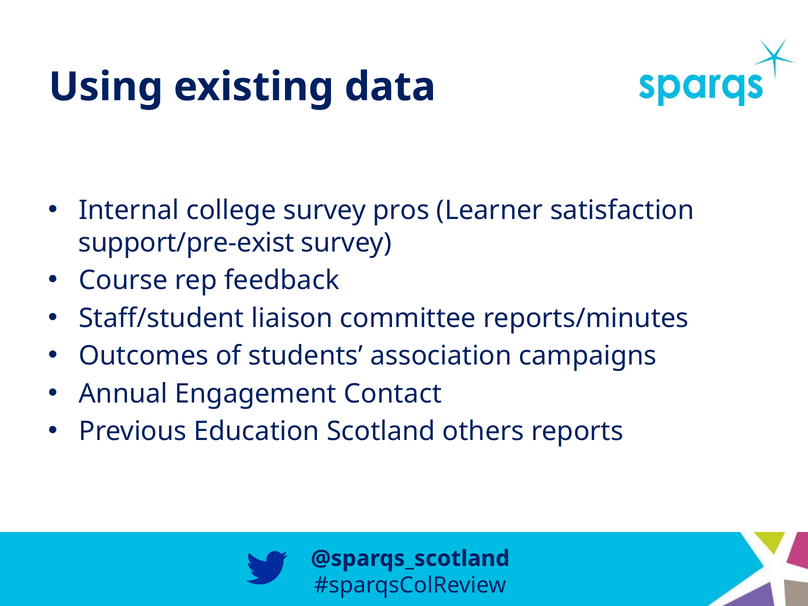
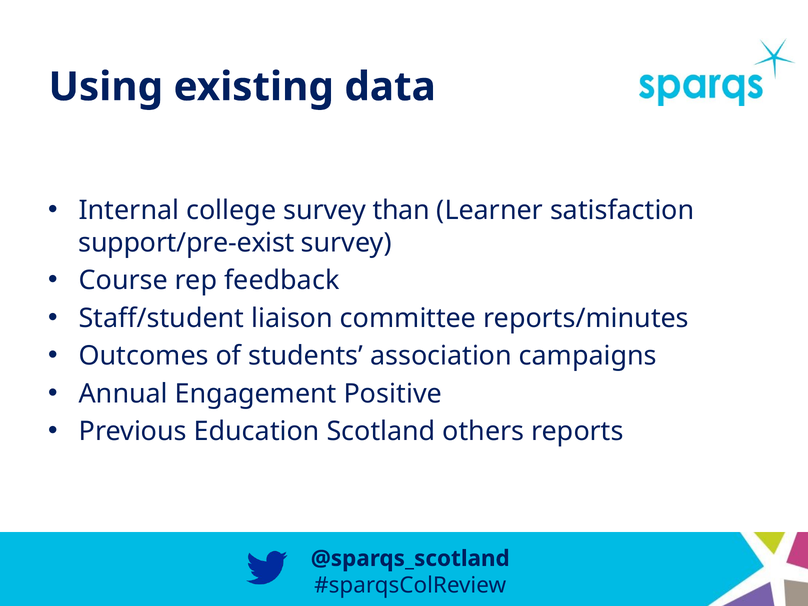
pros: pros -> than
Contact: Contact -> Positive
